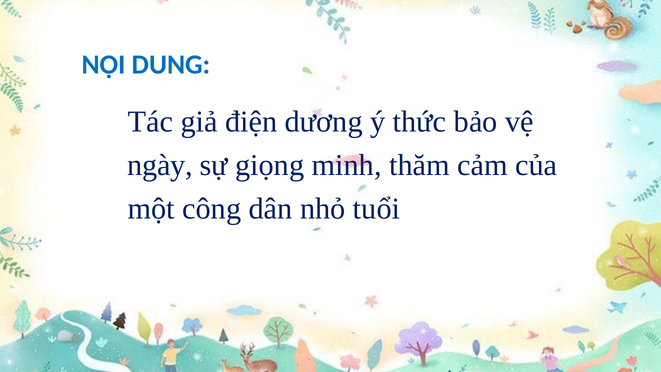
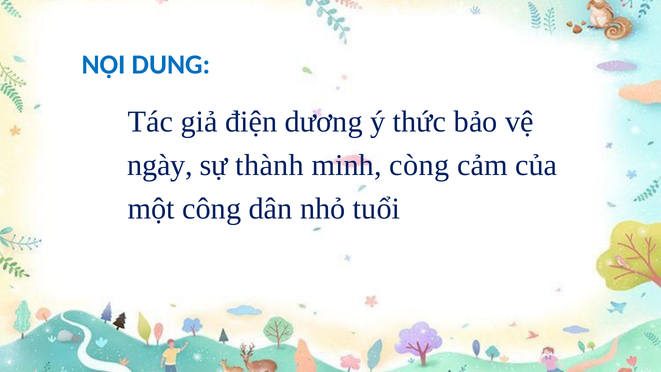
giọng: giọng -> thành
thăm: thăm -> còng
